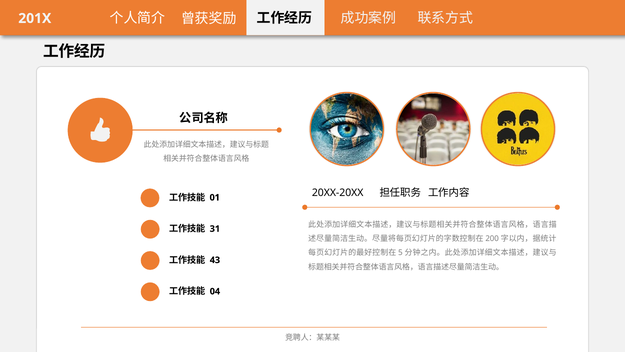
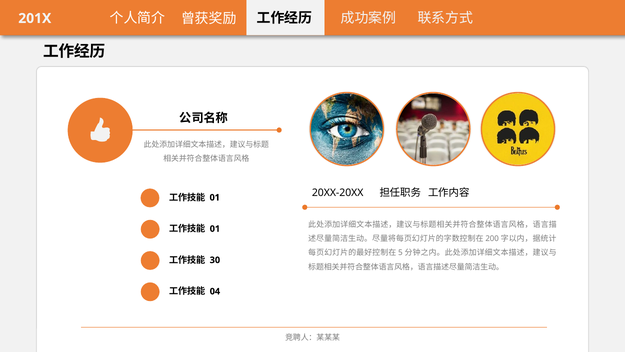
31 at (215, 229): 31 -> 01
43: 43 -> 30
